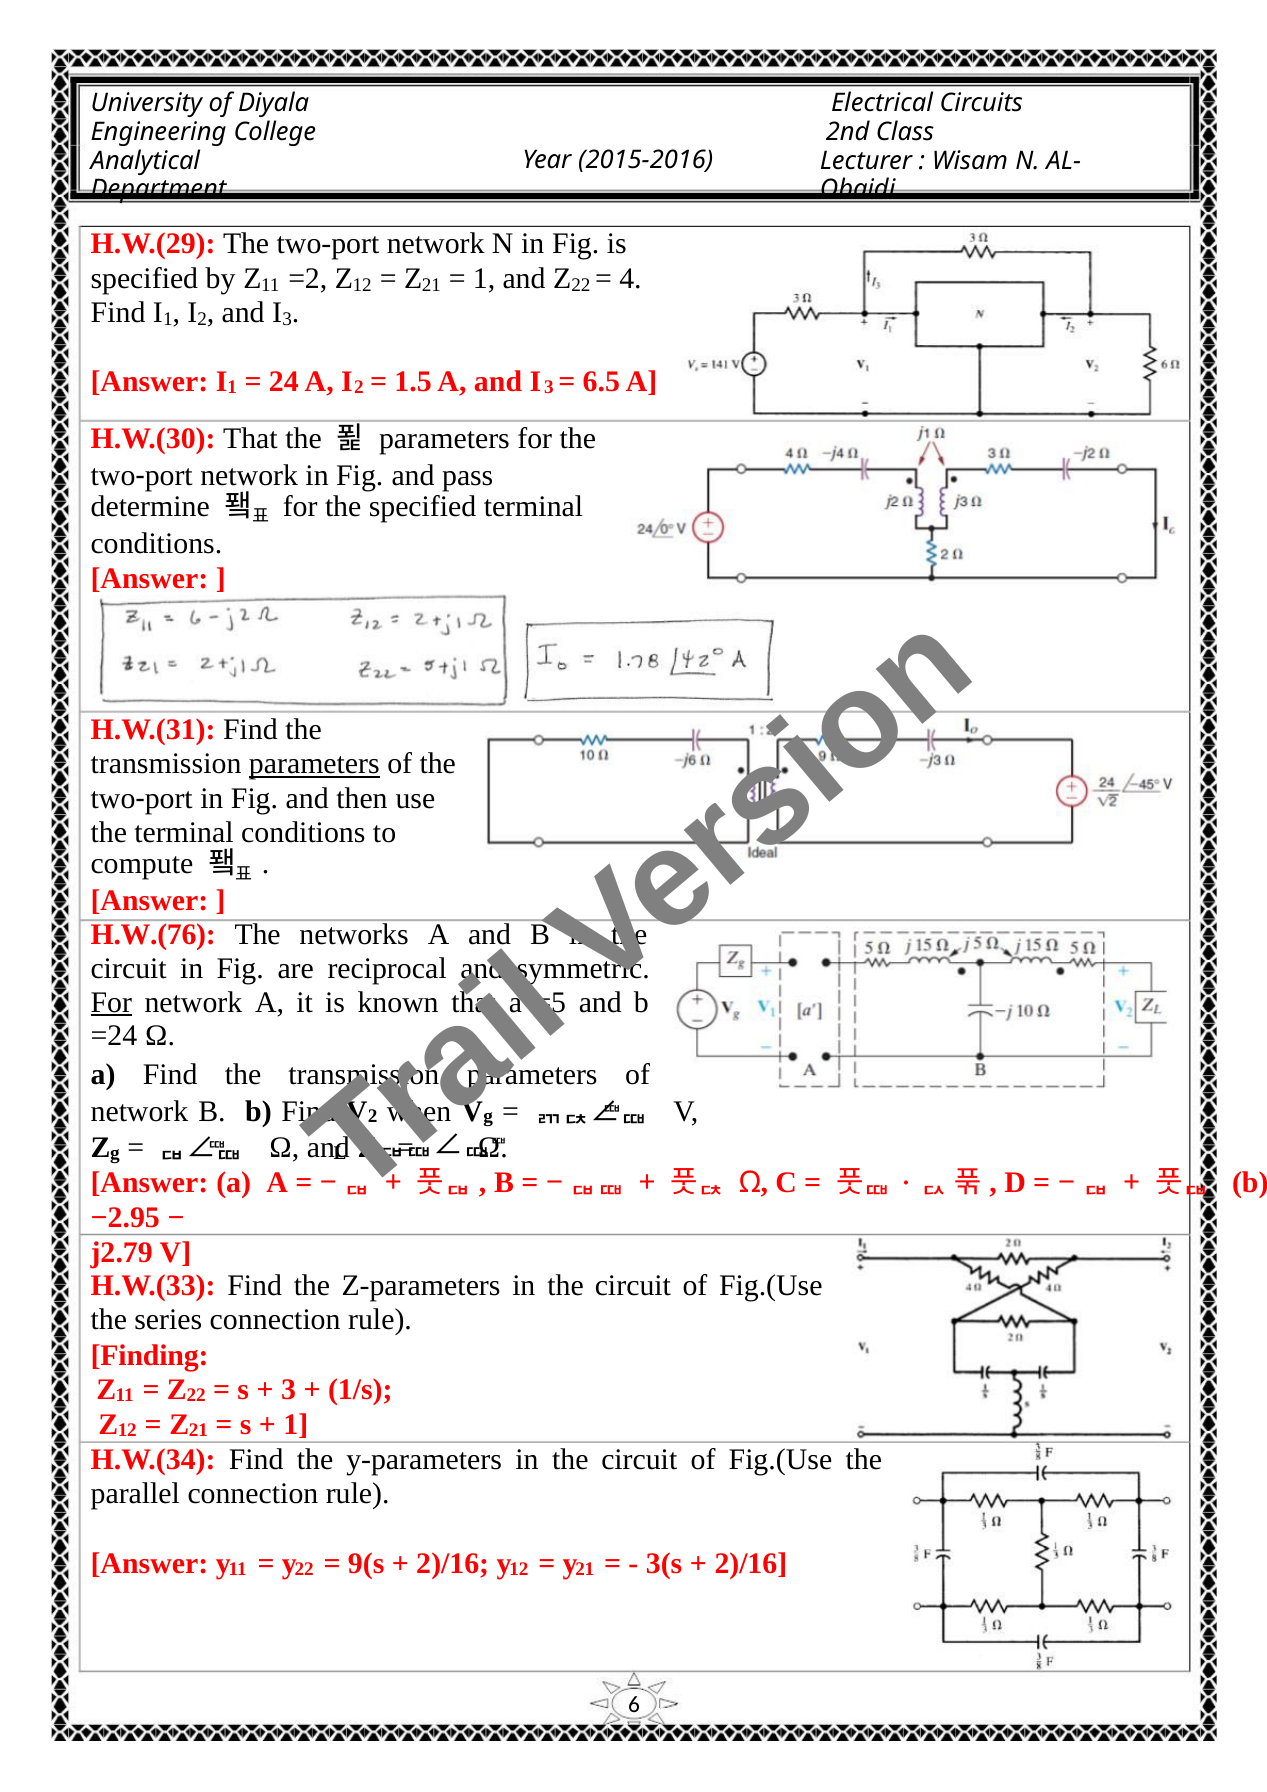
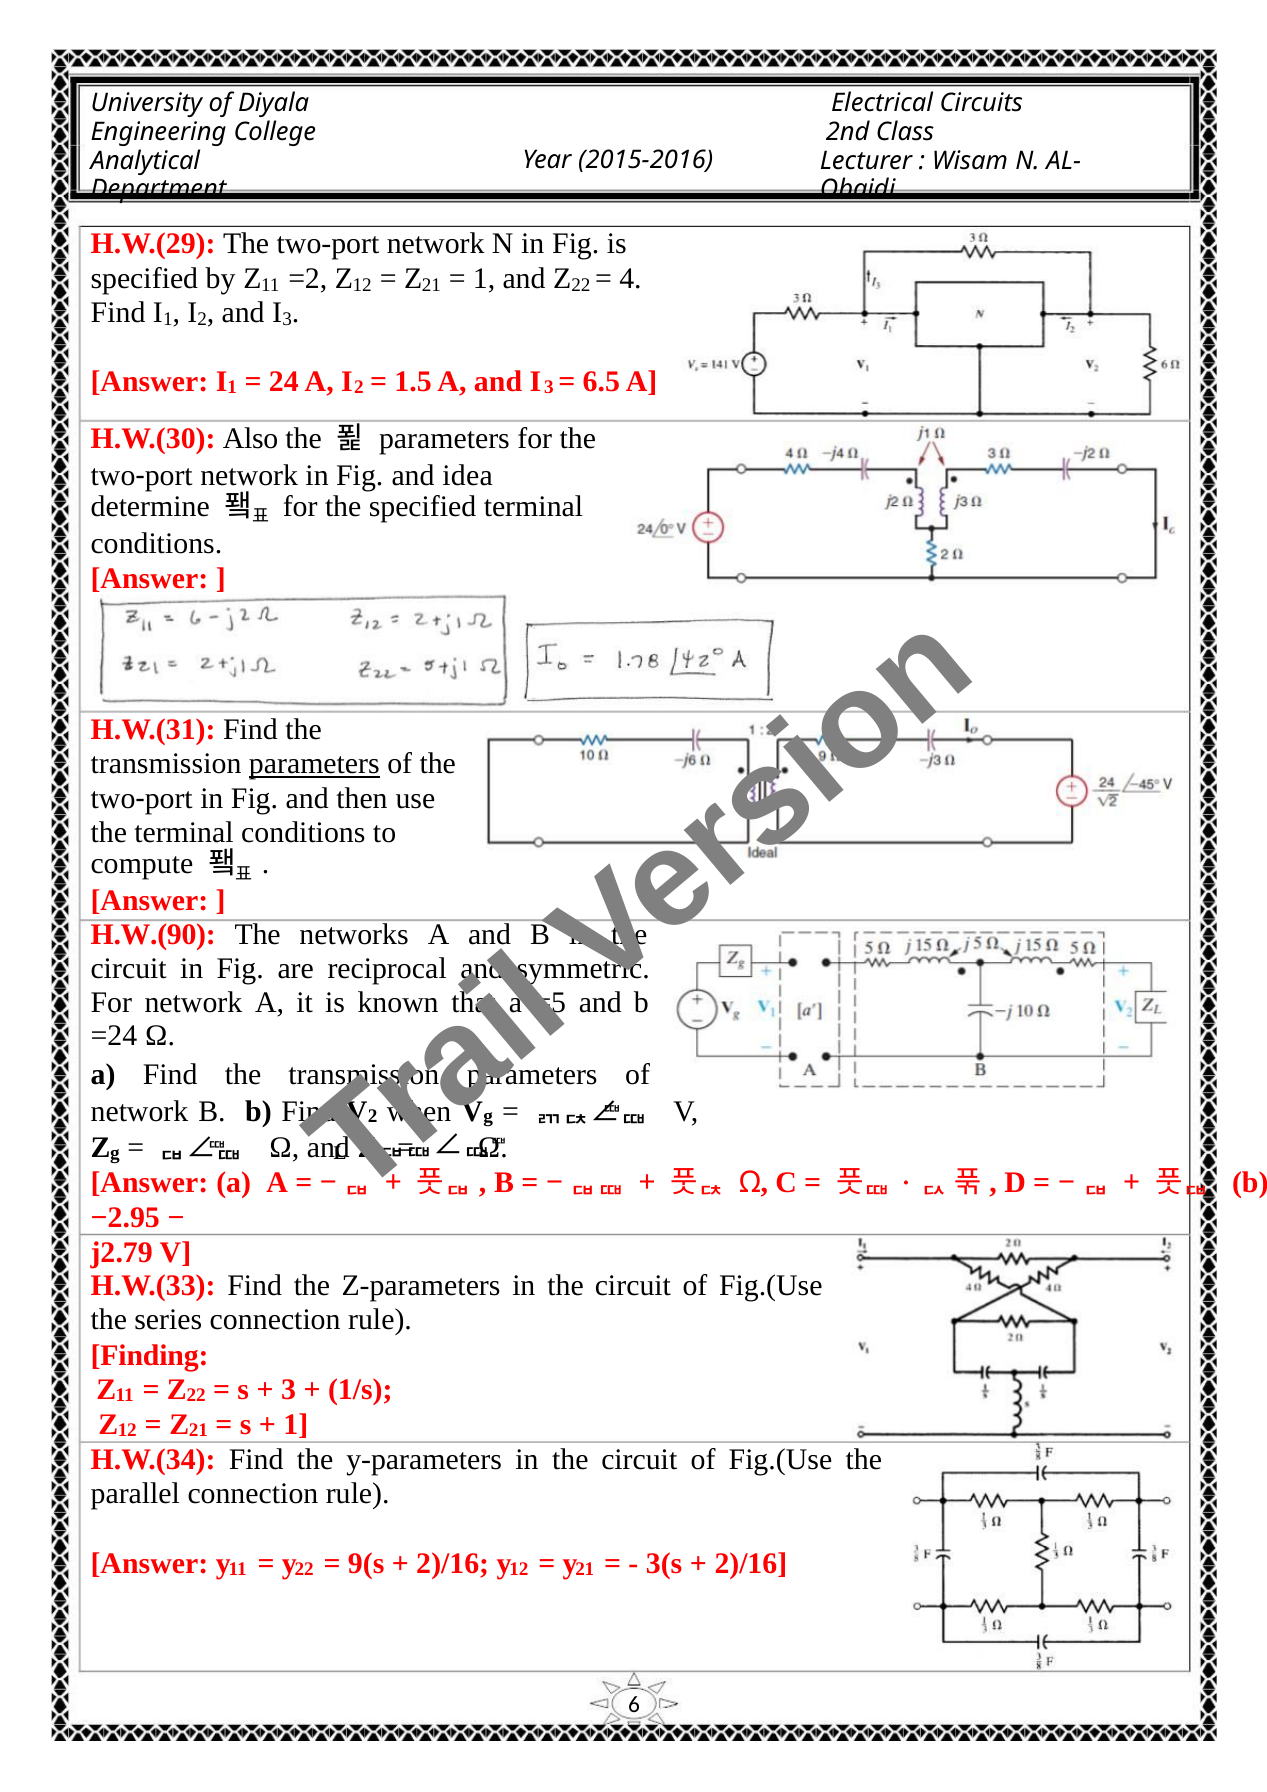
H.W.(30 That: That -> Also
pass: pass -> idea
H.W.(76: H.W.(76 -> H.W.(90
For at (111, 1002) underline: present -> none
